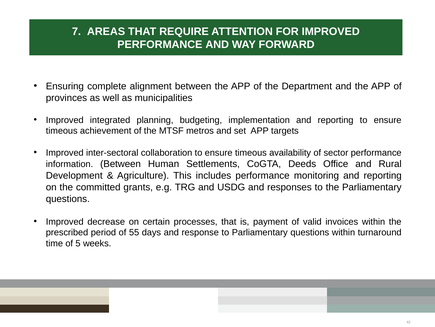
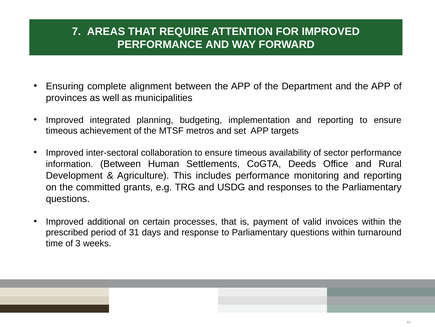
decrease: decrease -> additional
55: 55 -> 31
5: 5 -> 3
